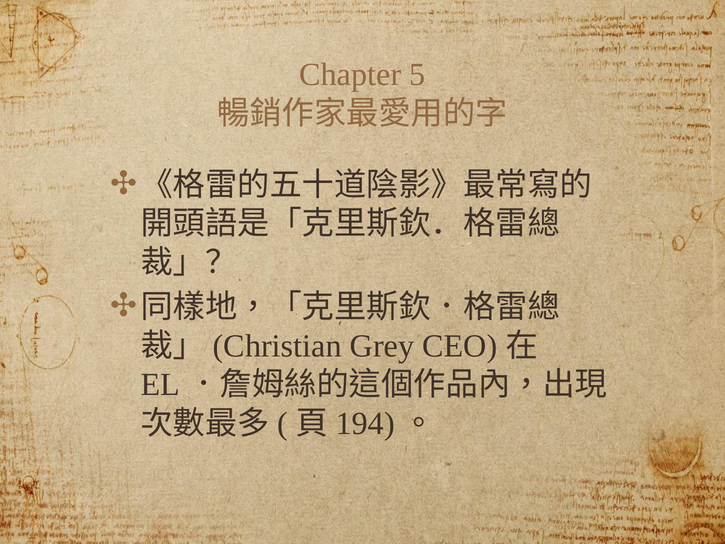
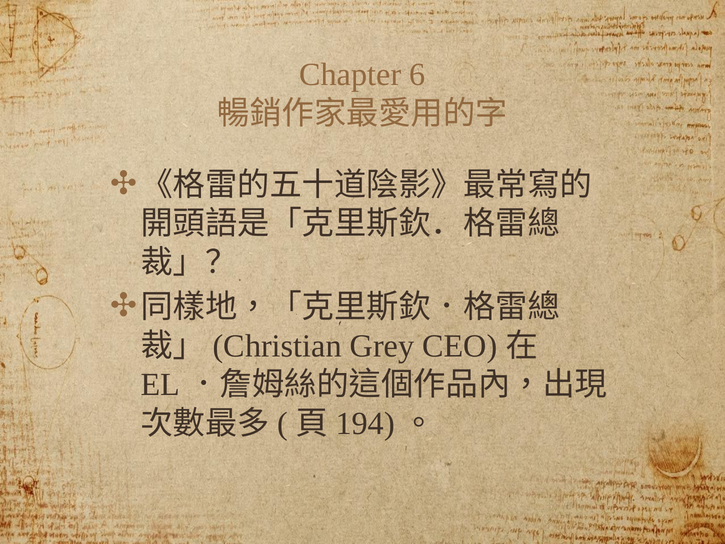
5: 5 -> 6
